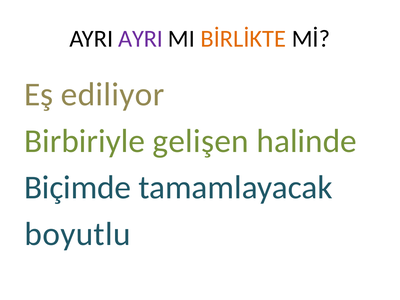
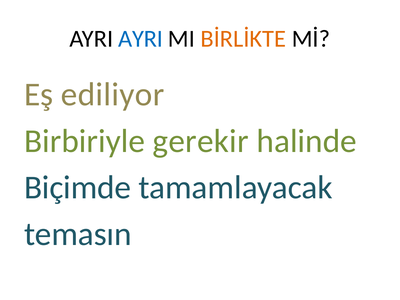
AYRI at (141, 39) colour: purple -> blue
gelişen: gelişen -> gerekir
boyutlu: boyutlu -> temasın
